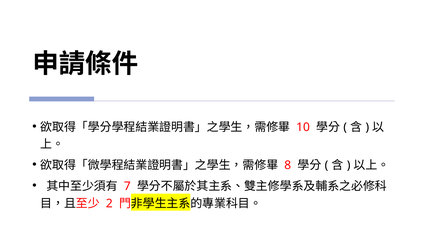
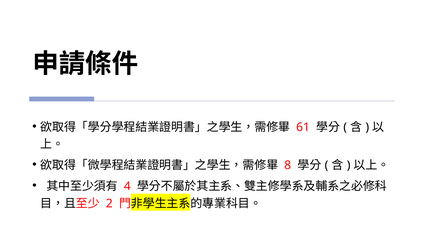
10: 10 -> 61
7: 7 -> 4
